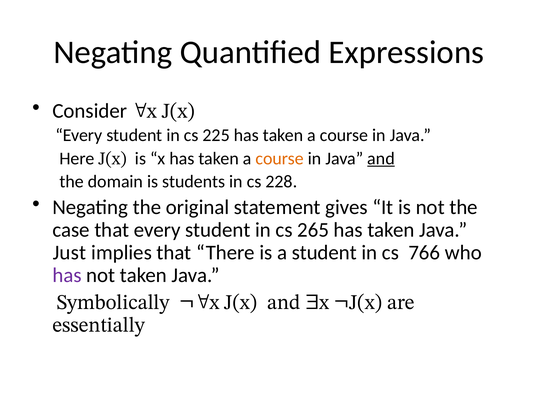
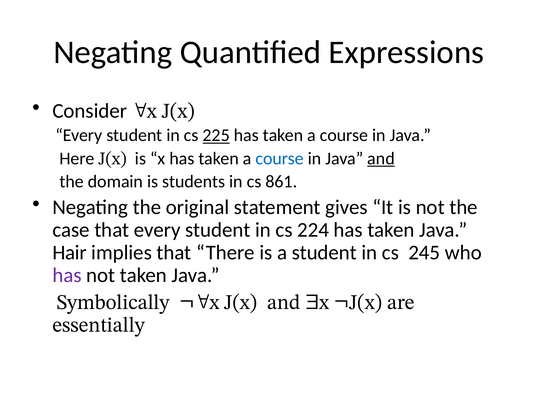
225 underline: none -> present
course at (280, 158) colour: orange -> blue
228: 228 -> 861
265: 265 -> 224
Just: Just -> Hair
766: 766 -> 245
